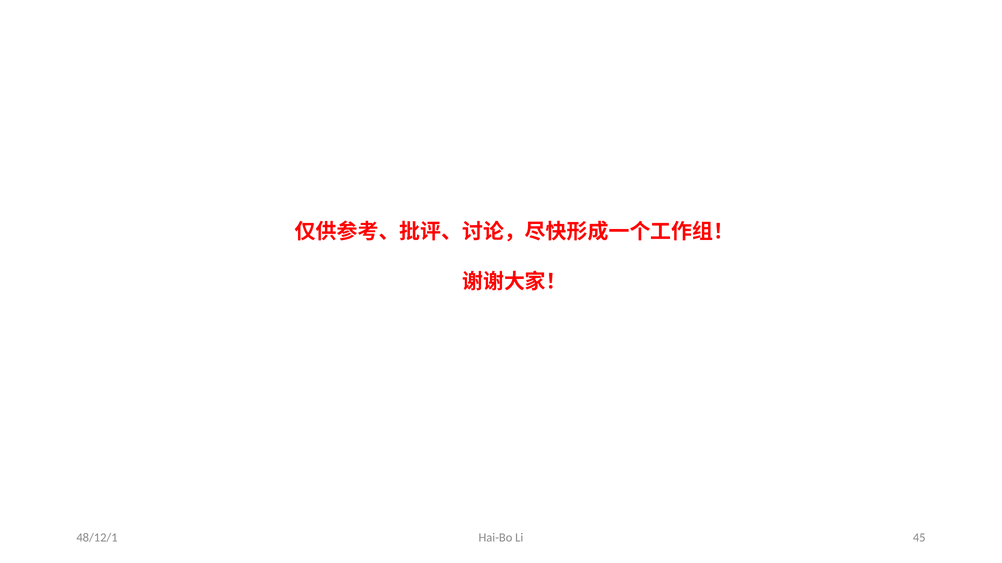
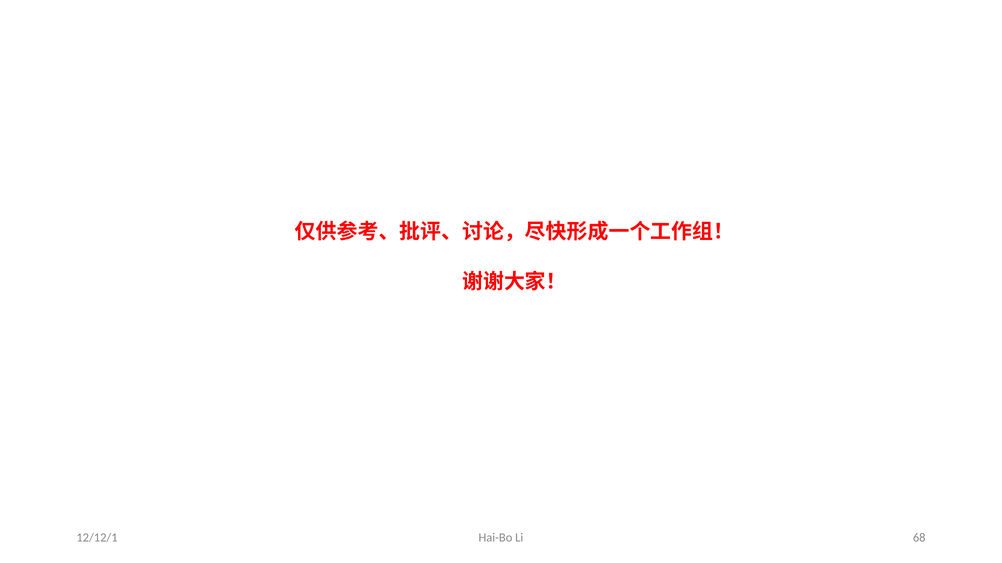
48/12/1: 48/12/1 -> 12/12/1
45: 45 -> 68
